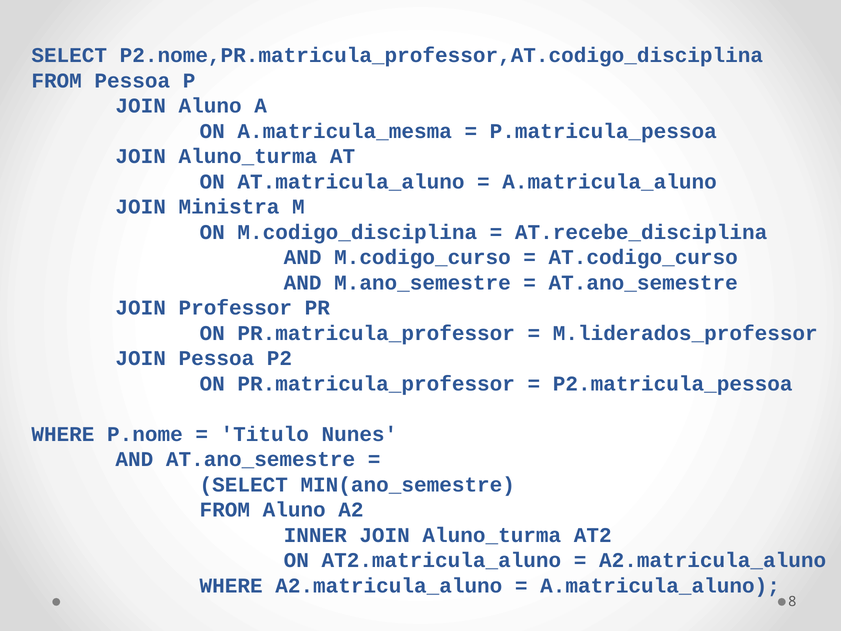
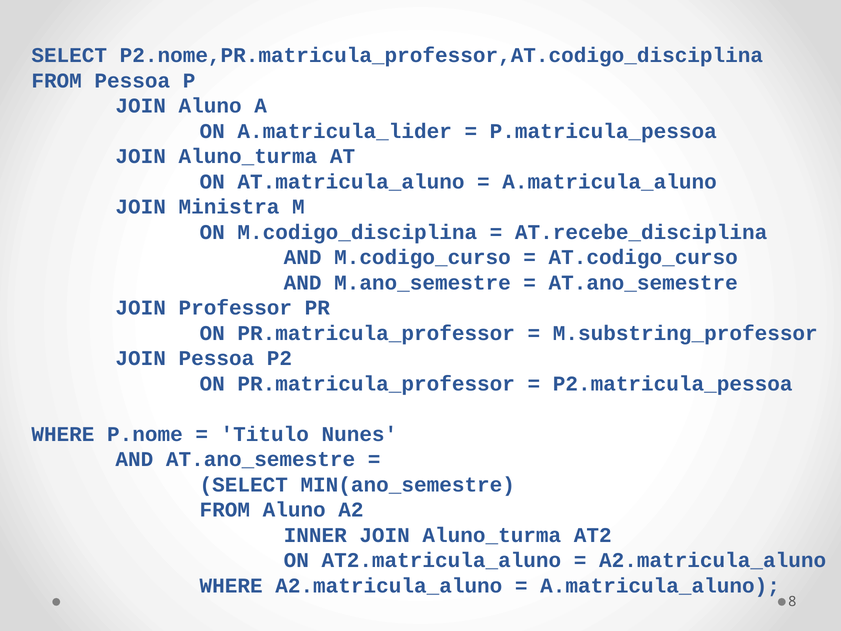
A.matricula_mesma: A.matricula_mesma -> A.matricula_lider
M.liderados_professor: M.liderados_professor -> M.substring_professor
